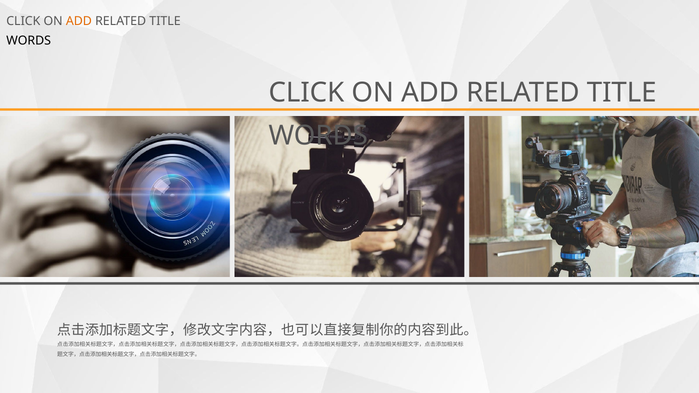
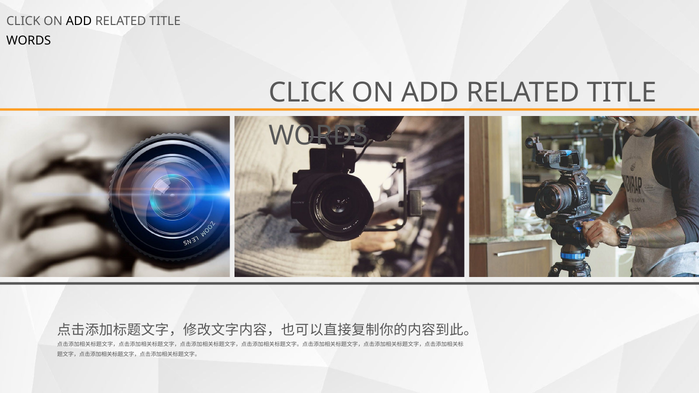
ADD at (79, 21) colour: orange -> black
